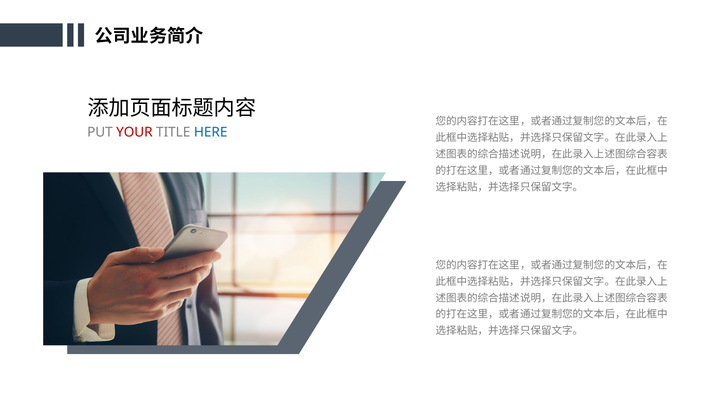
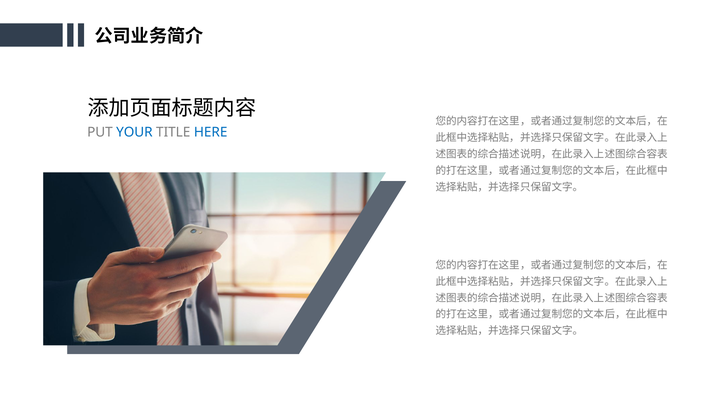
YOUR colour: red -> blue
